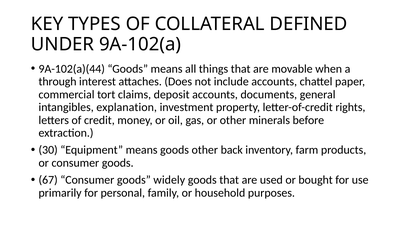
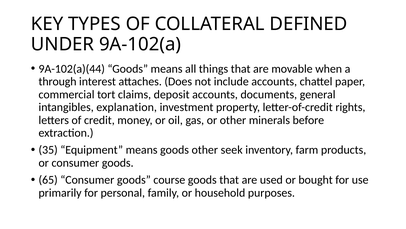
30: 30 -> 35
back: back -> seek
67: 67 -> 65
widely: widely -> course
